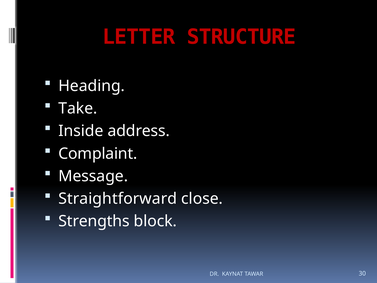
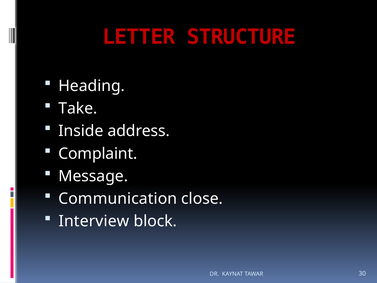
Straightforward: Straightforward -> Communication
Strengths: Strengths -> Interview
